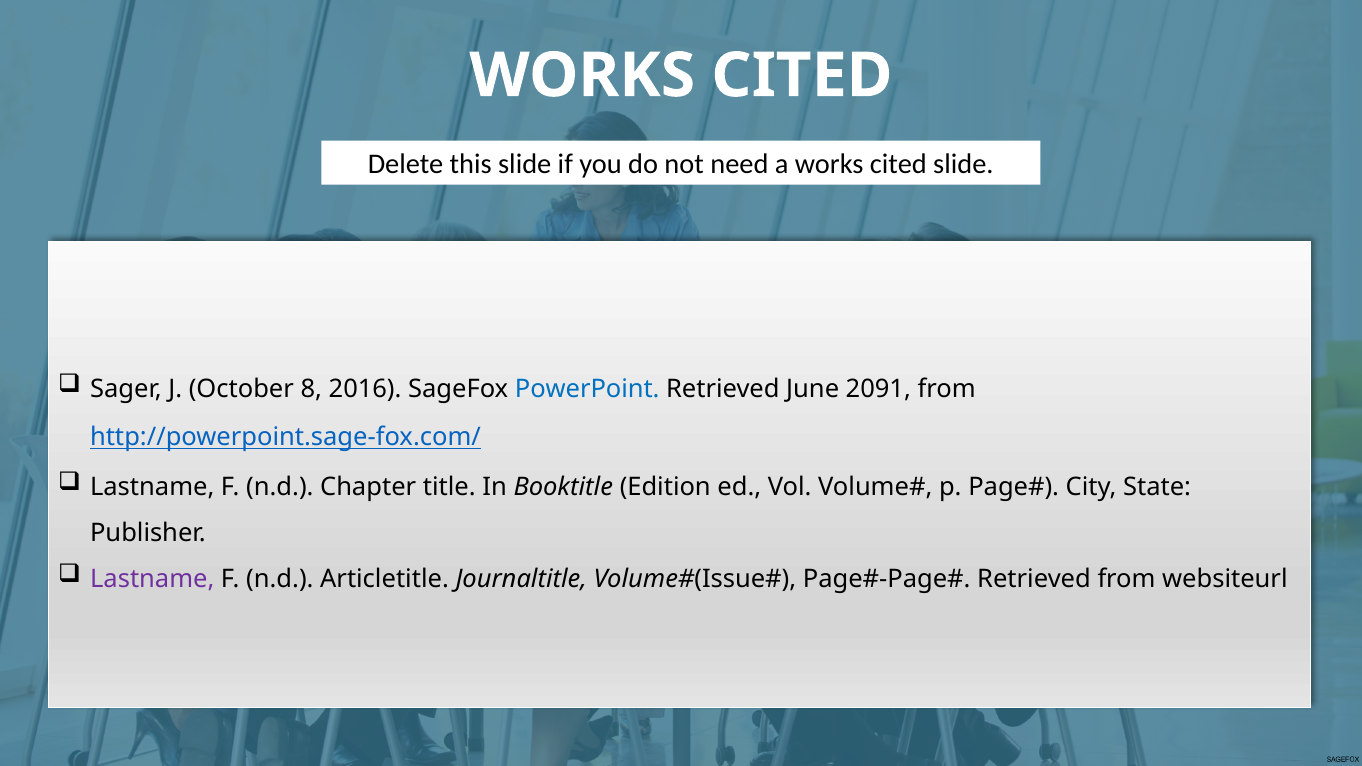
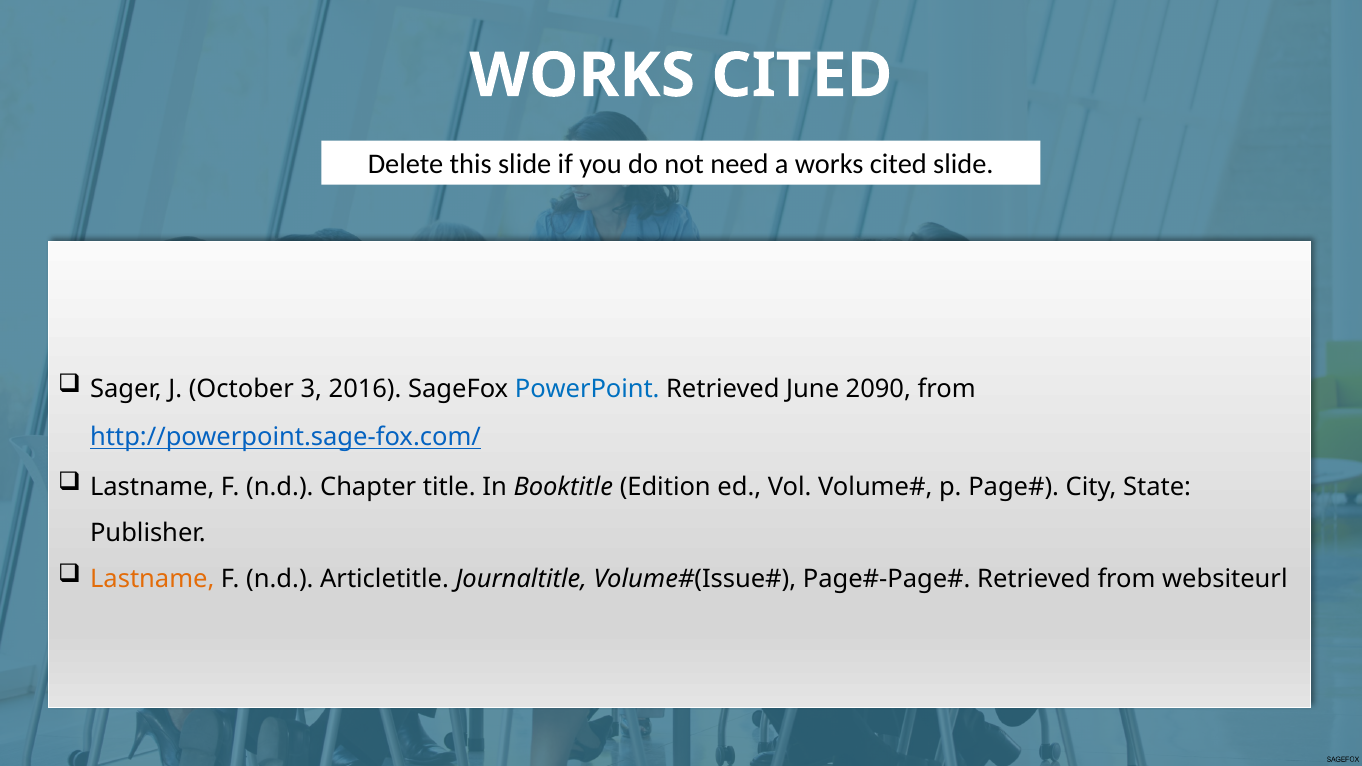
8: 8 -> 3
2091: 2091 -> 2090
Lastname at (152, 579) colour: purple -> orange
